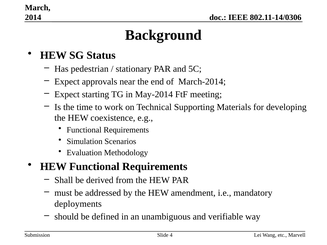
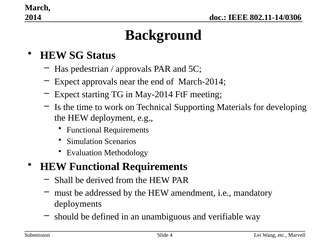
stationary at (134, 69): stationary -> approvals
coexistence: coexistence -> deployment
